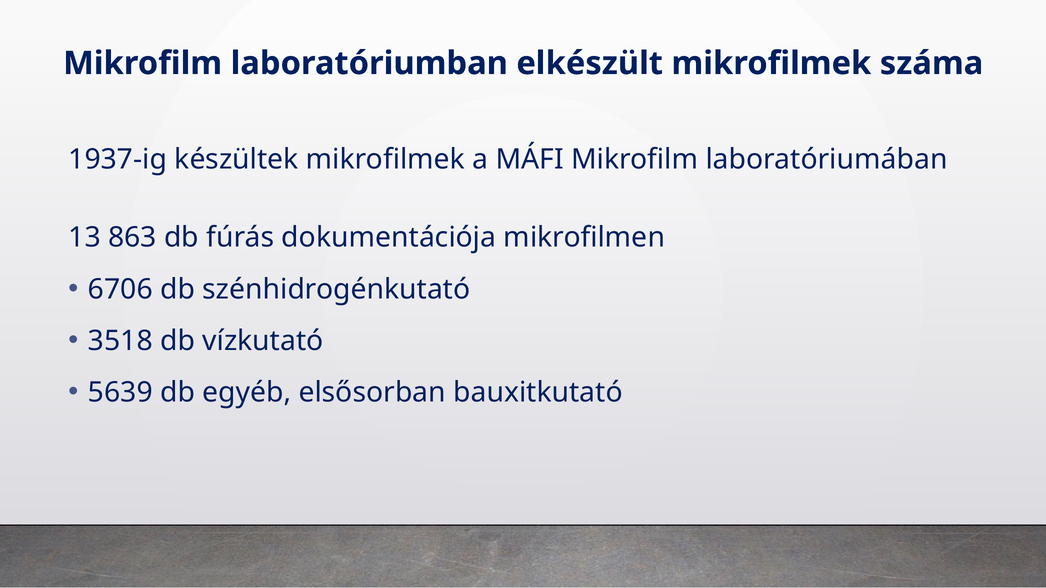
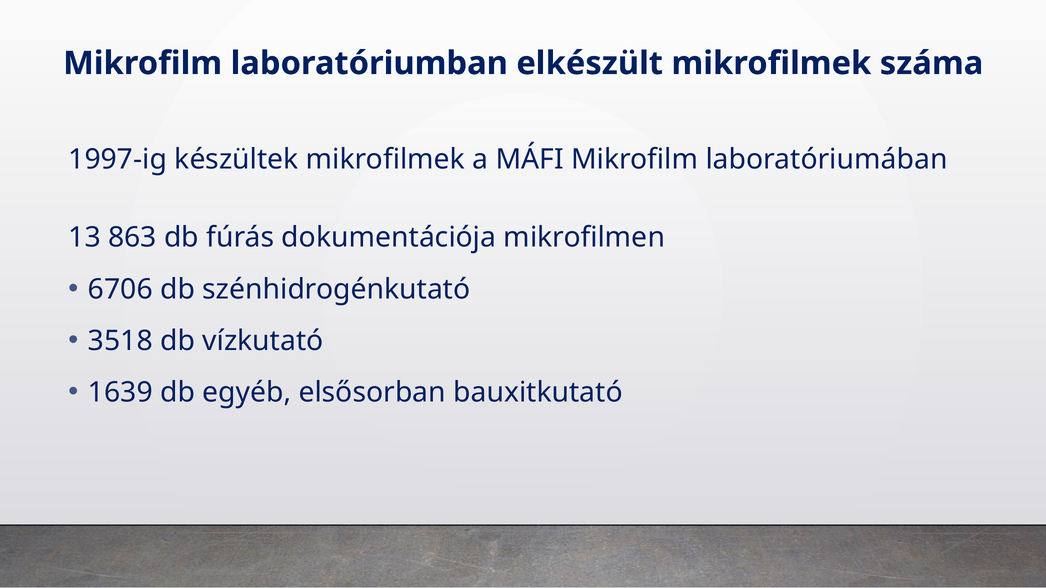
1937-ig: 1937-ig -> 1997-ig
5639: 5639 -> 1639
